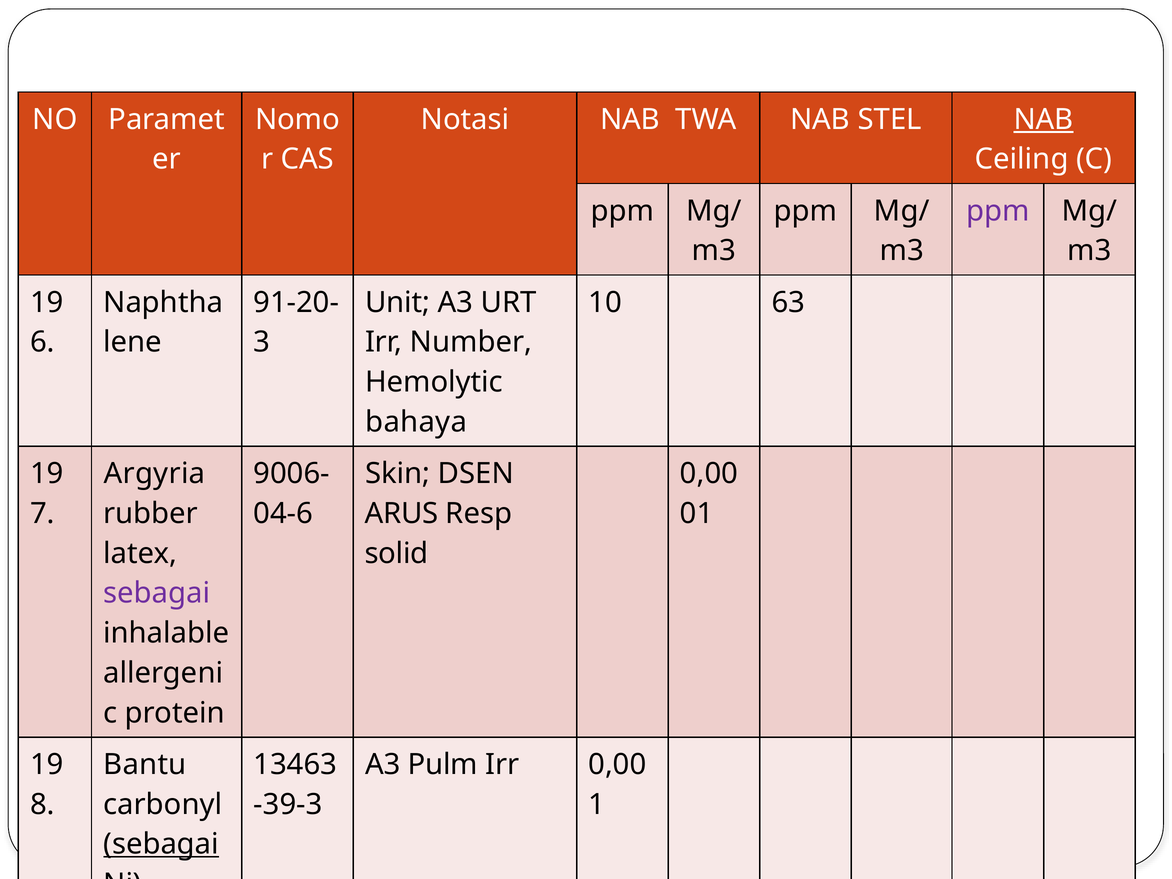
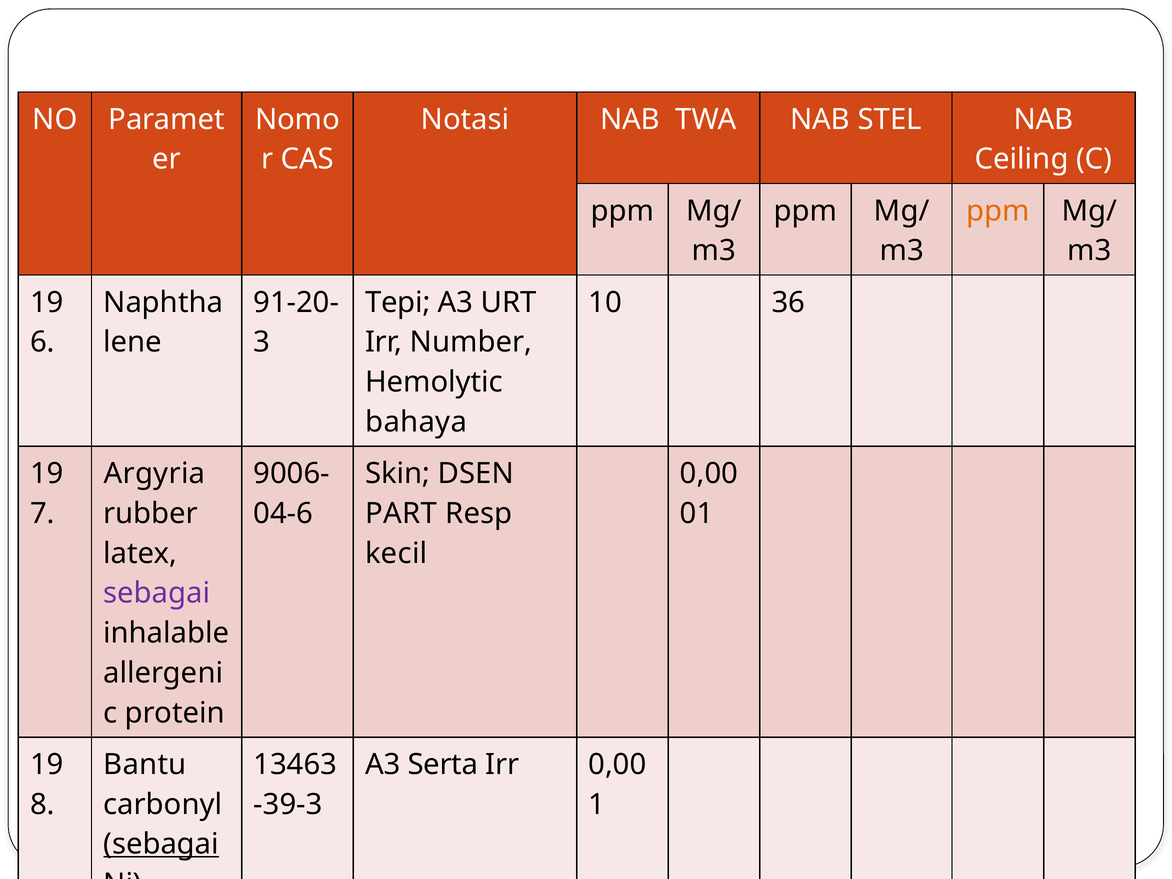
NAB at (1044, 119) underline: present -> none
ppm at (998, 211) colour: purple -> orange
Unit: Unit -> Tepi
63: 63 -> 36
ARUS: ARUS -> PART
solid: solid -> kecil
Pulm: Pulm -> Serta
